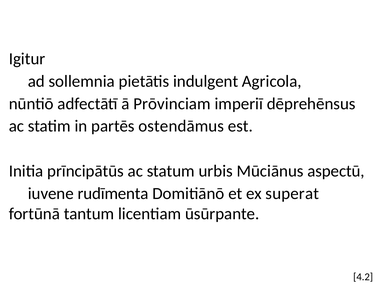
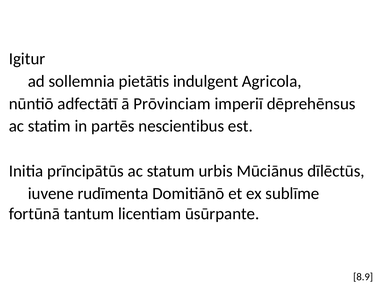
ostendāmus: ostendāmus -> nescientibus
aspectū: aspectū -> dīlēctūs
superat: superat -> sublīme
4.2: 4.2 -> 8.9
